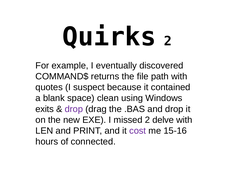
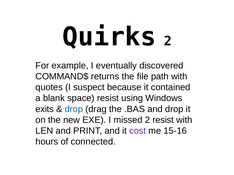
space clean: clean -> resist
drop at (74, 109) colour: purple -> blue
2 delve: delve -> resist
